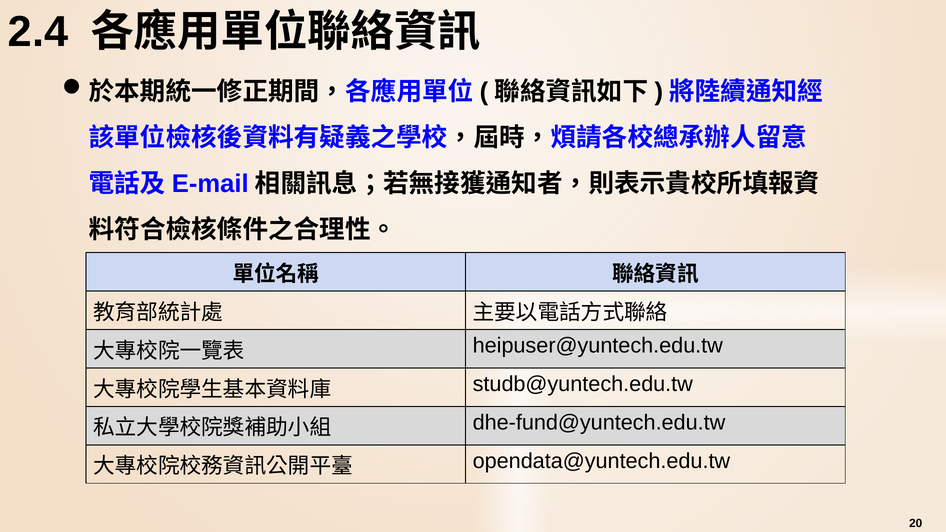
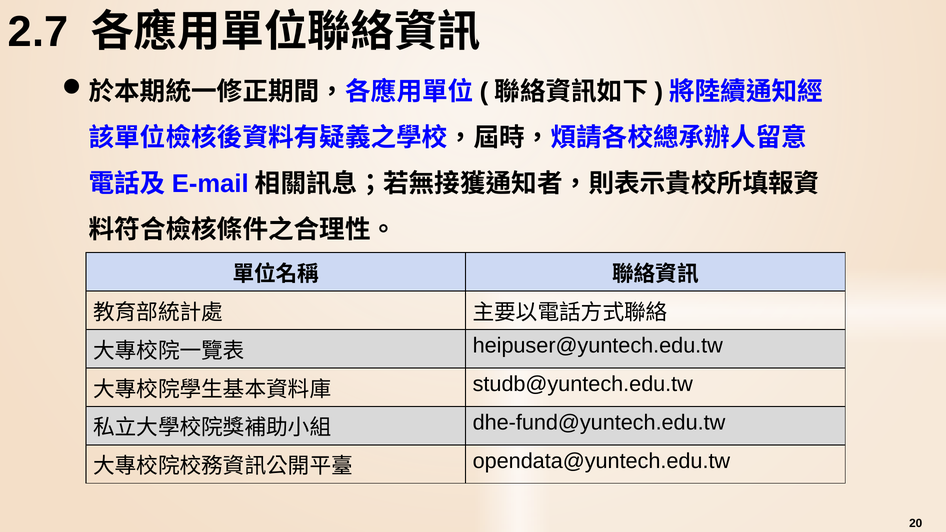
2.4: 2.4 -> 2.7
